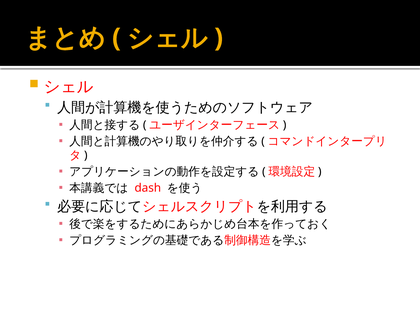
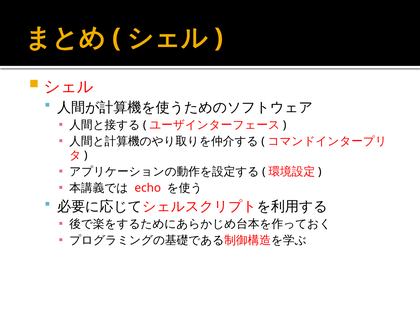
dash: dash -> echo
